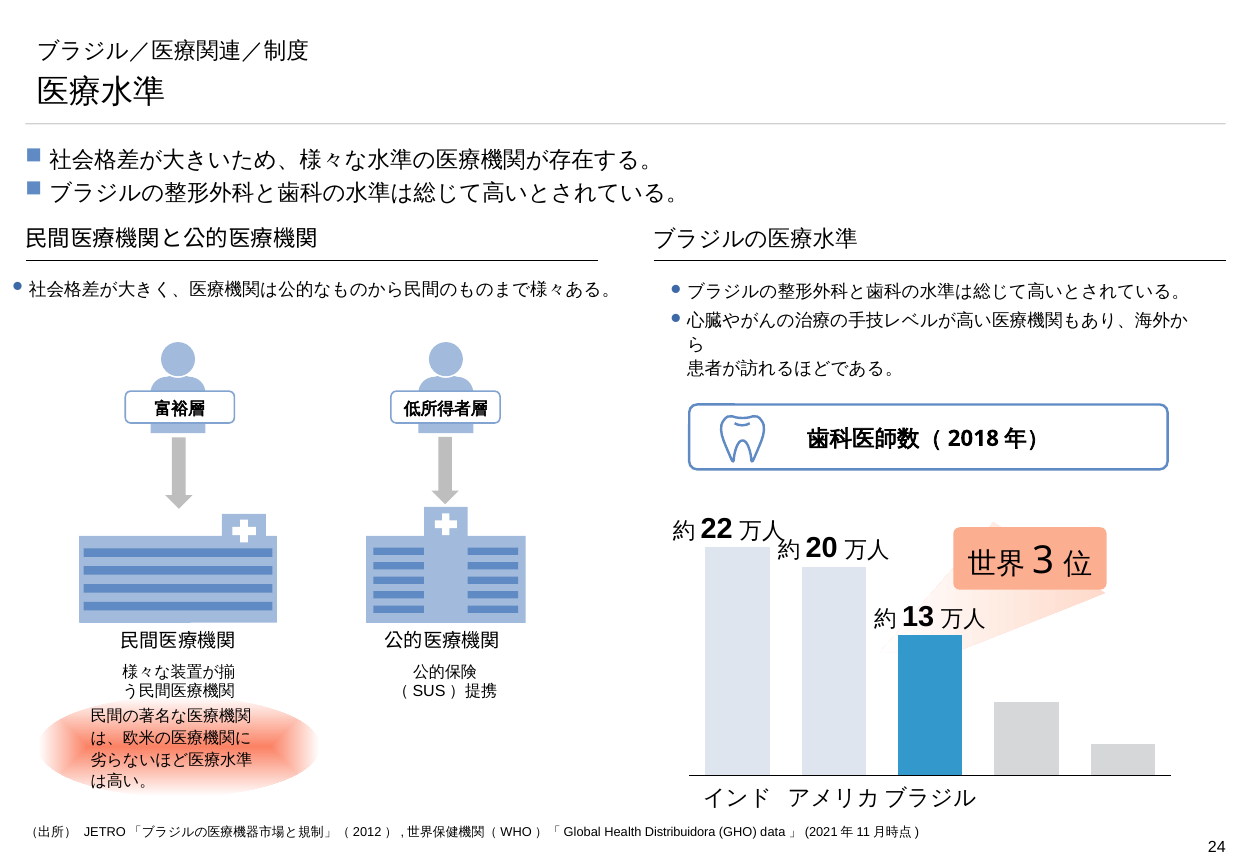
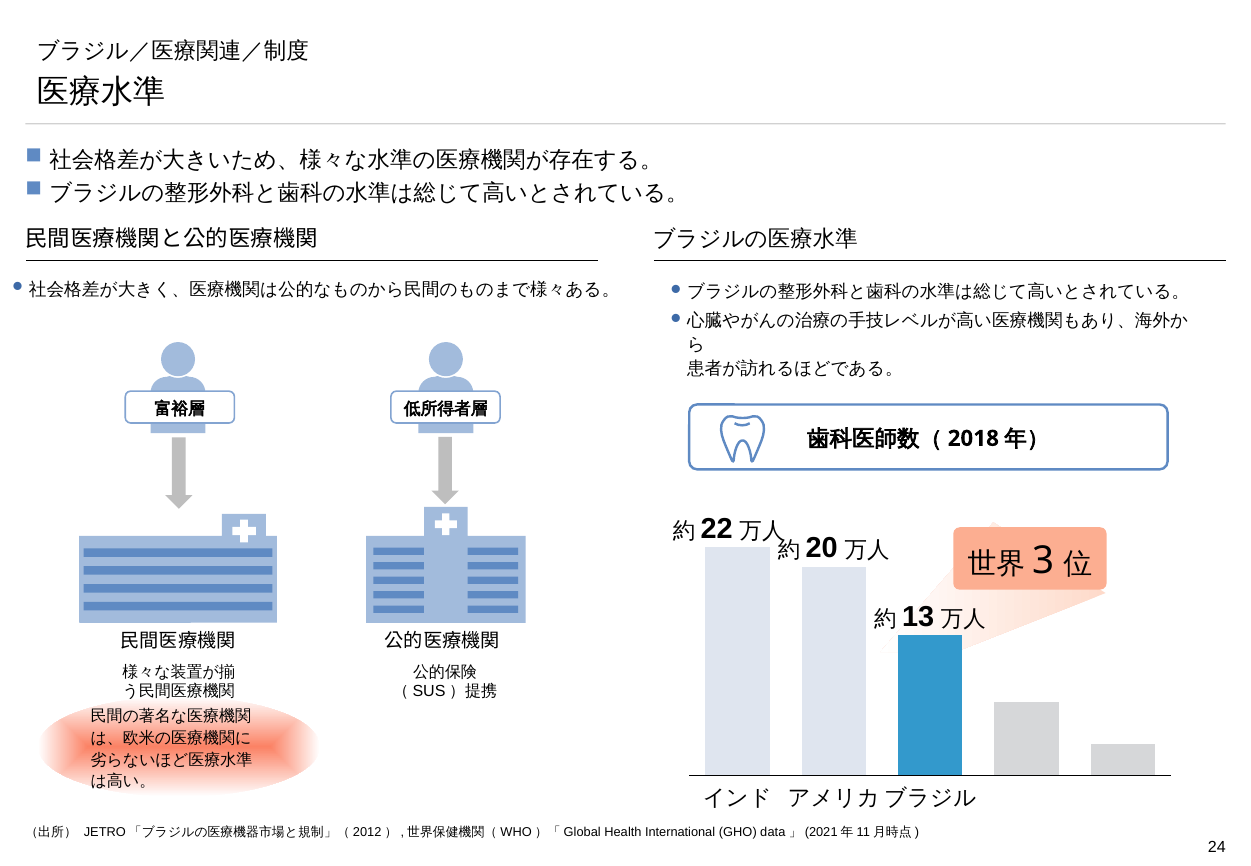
Distribuidora: Distribuidora -> International
